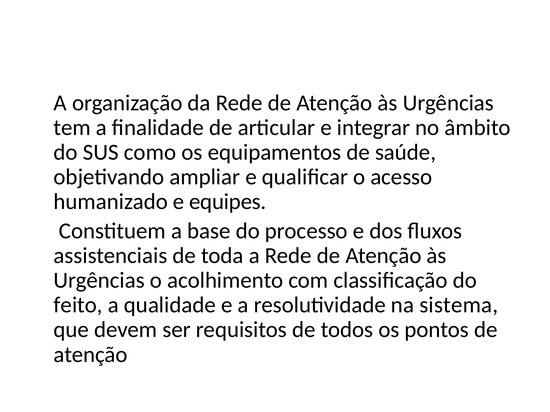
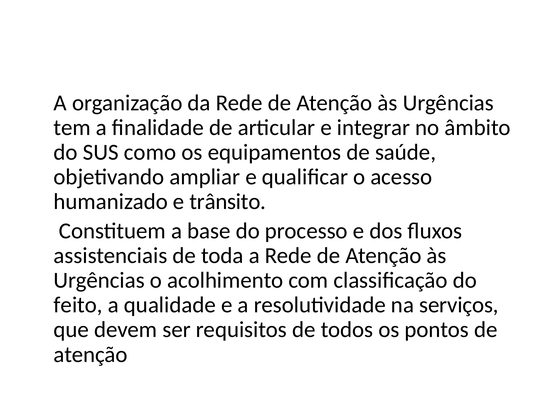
equipes: equipes -> trânsito
sistema: sistema -> serviços
